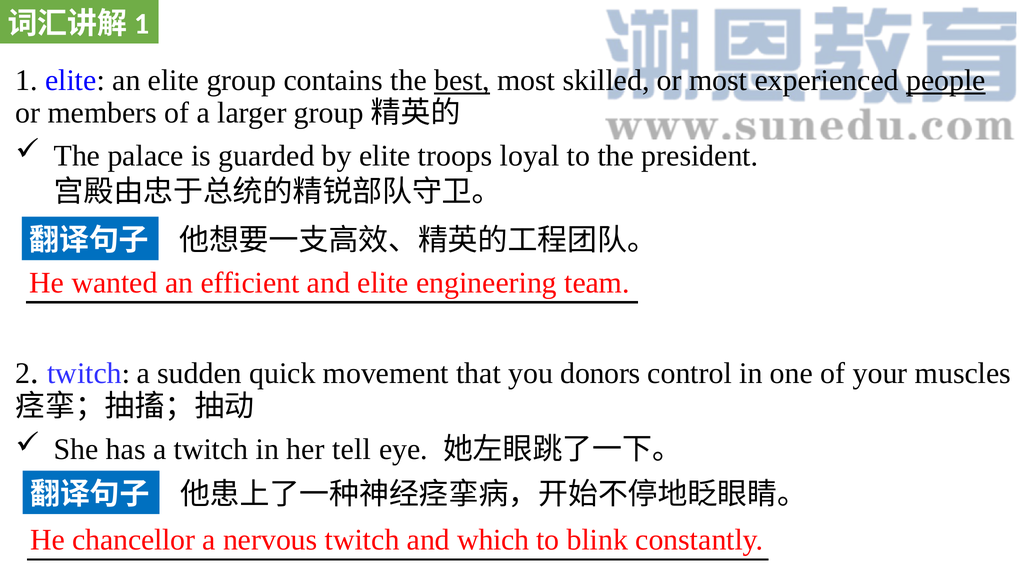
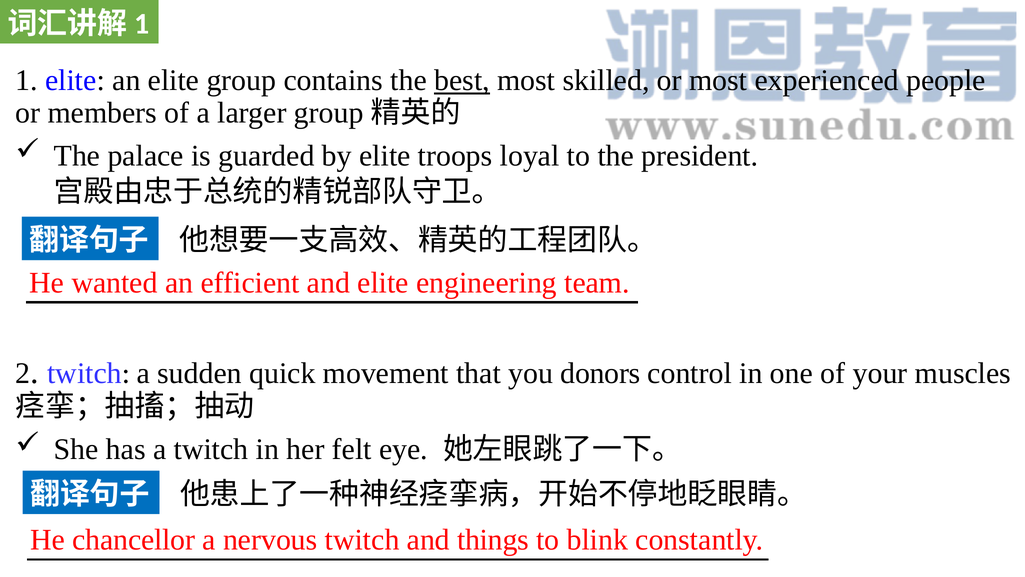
people underline: present -> none
tell: tell -> felt
which: which -> things
